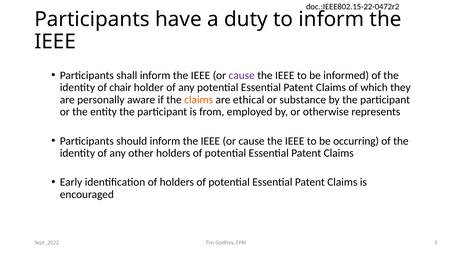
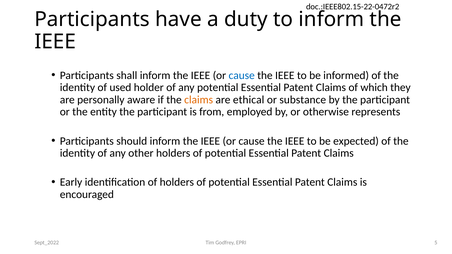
cause at (242, 75) colour: purple -> blue
chair: chair -> used
occurring: occurring -> expected
